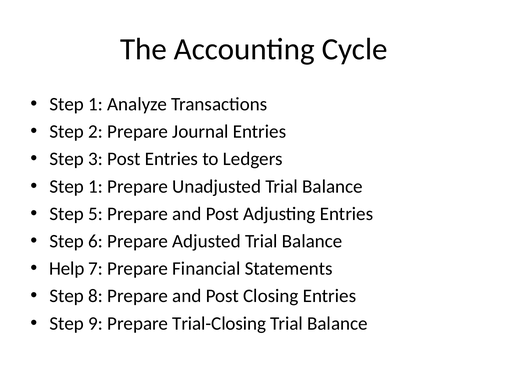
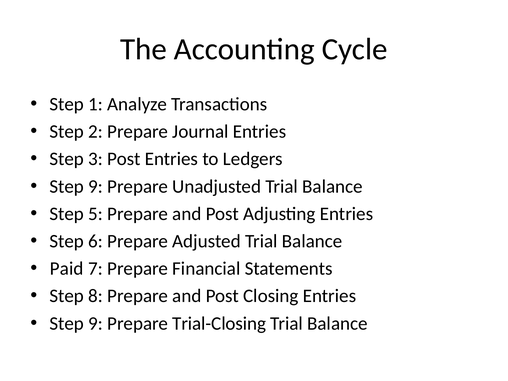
1 at (96, 186): 1 -> 9
Help: Help -> Paid
